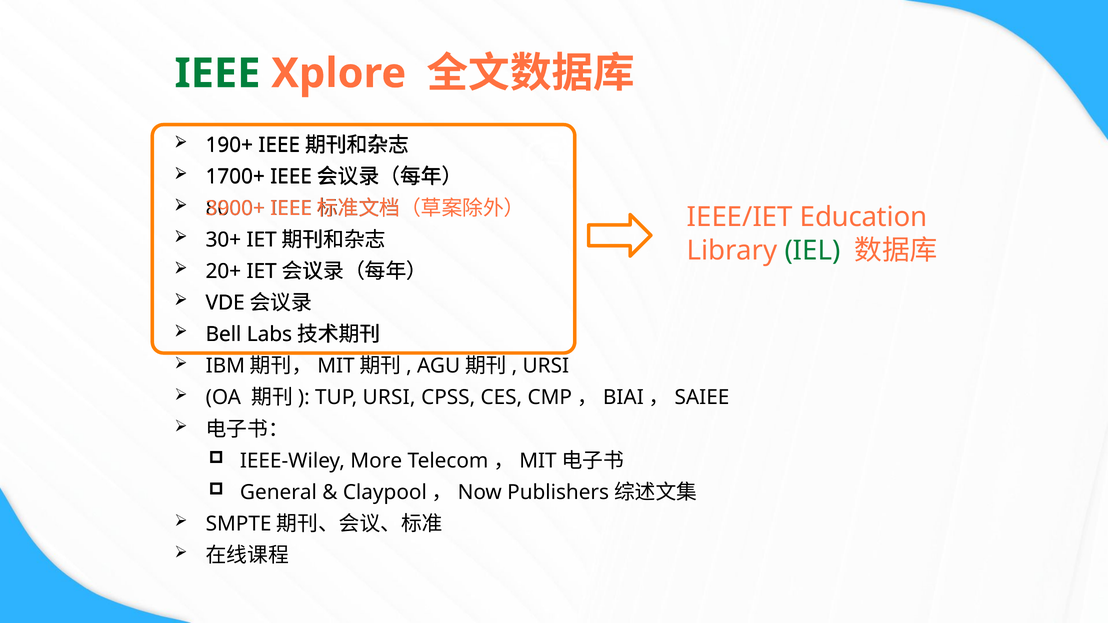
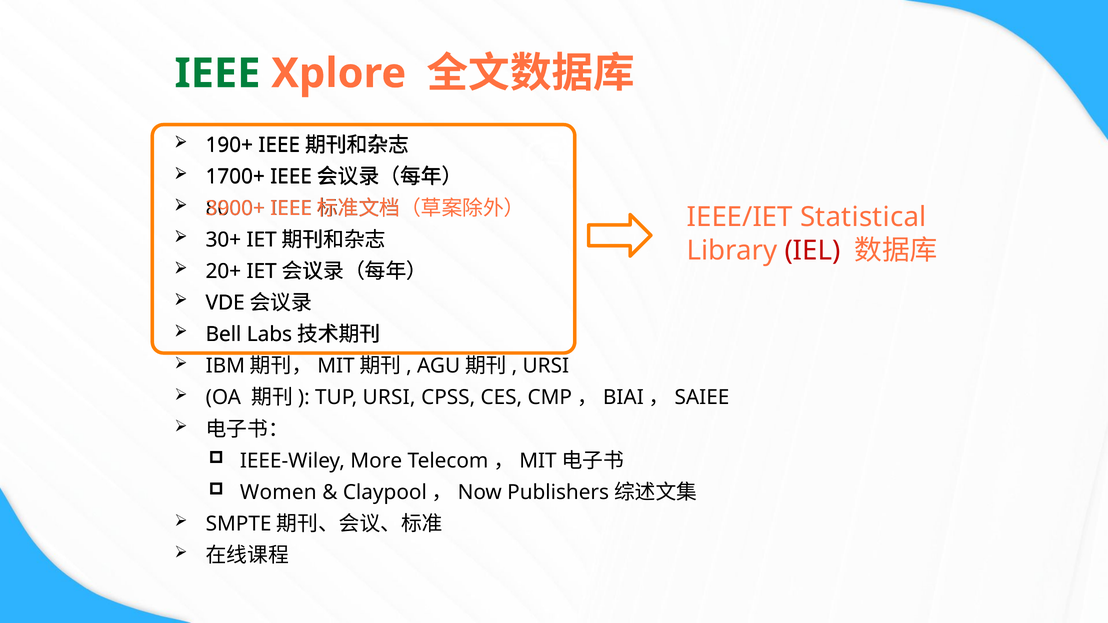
Education: Education -> Statistical
IEL colour: green -> red
General: General -> Women
